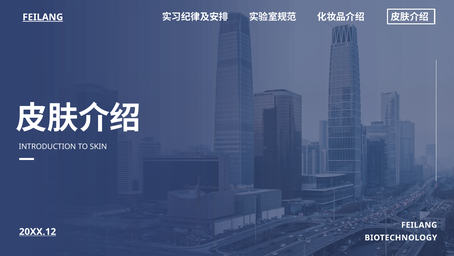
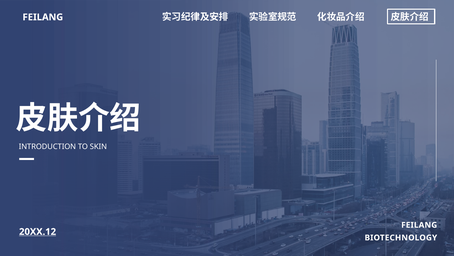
FEILANG at (43, 17) underline: present -> none
